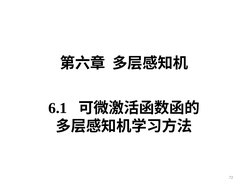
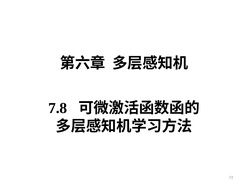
6.1: 6.1 -> 7.8
